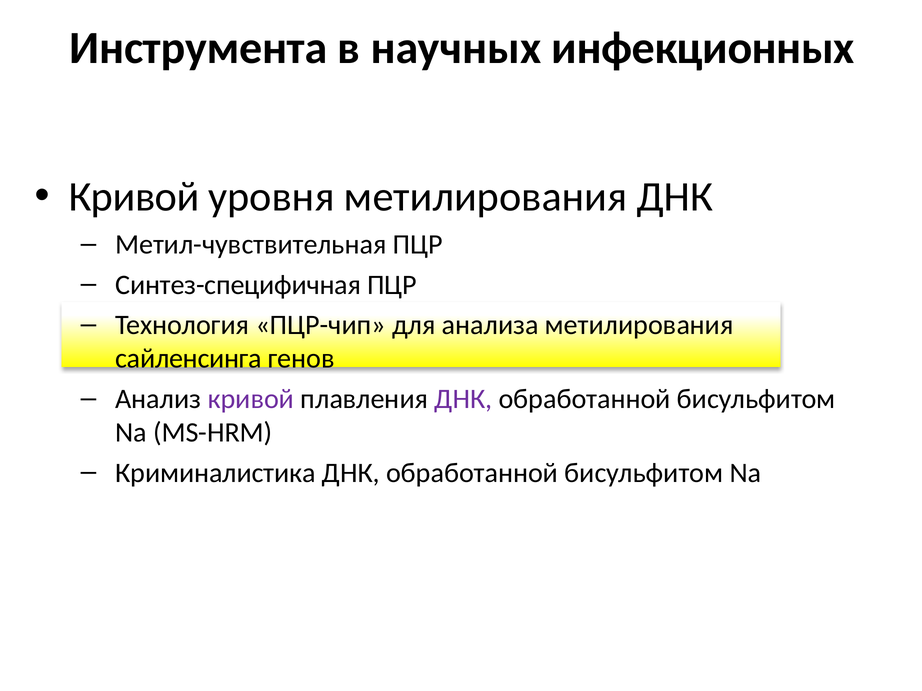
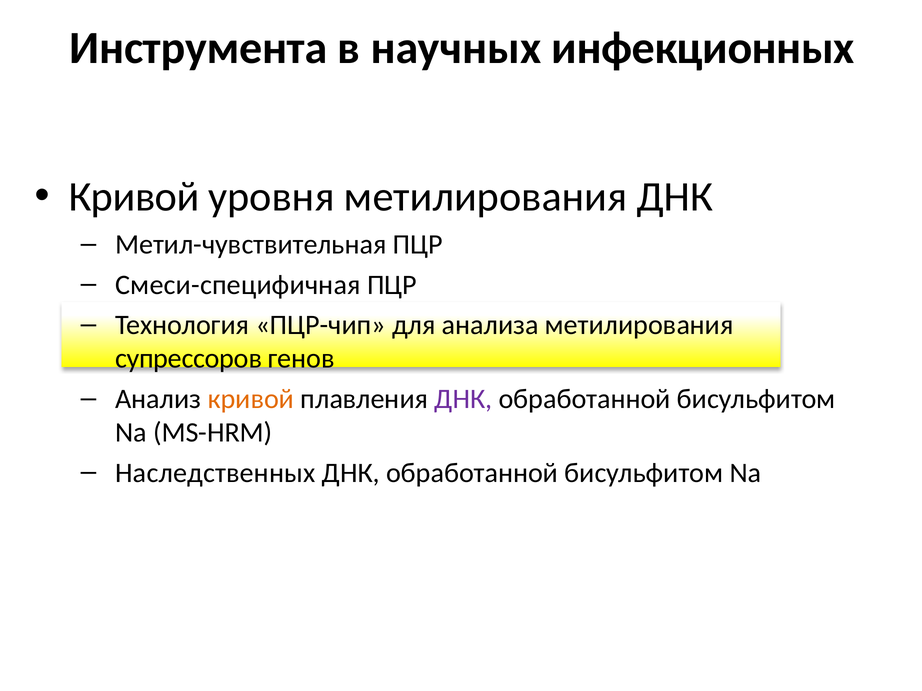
Синтез-специфичная: Синтез-специфичная -> Смеси-специфичная
сайленсинга: сайленсинга -> супрессоров
кривой at (251, 399) colour: purple -> orange
Криминалистика: Криминалистика -> Наследственных
